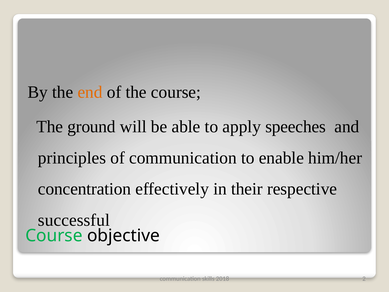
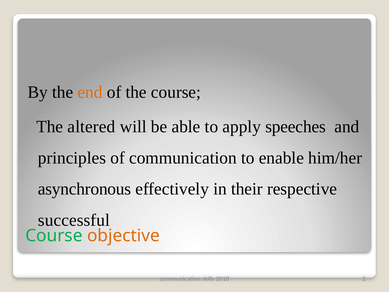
ground: ground -> altered
concentration: concentration -> asynchronous
objective colour: black -> orange
